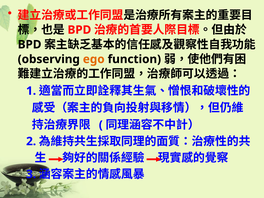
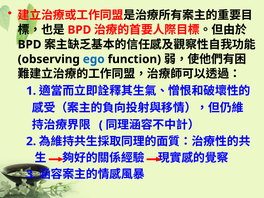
ego colour: orange -> blue
